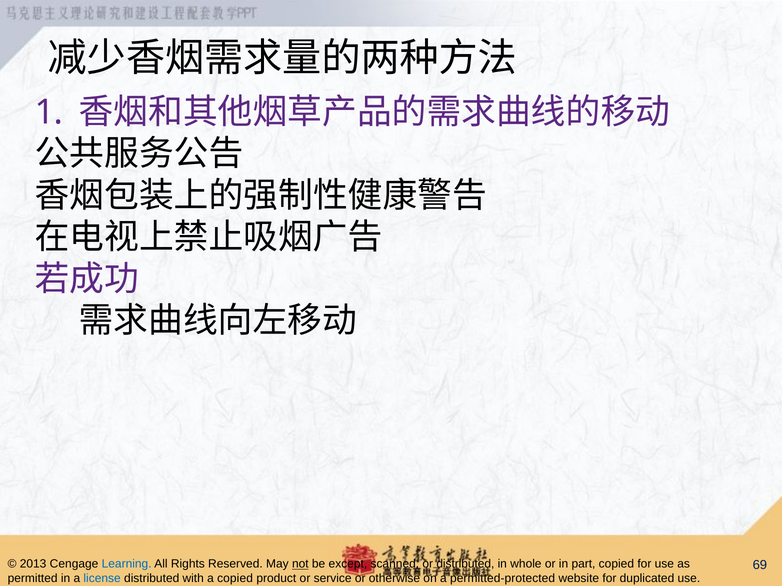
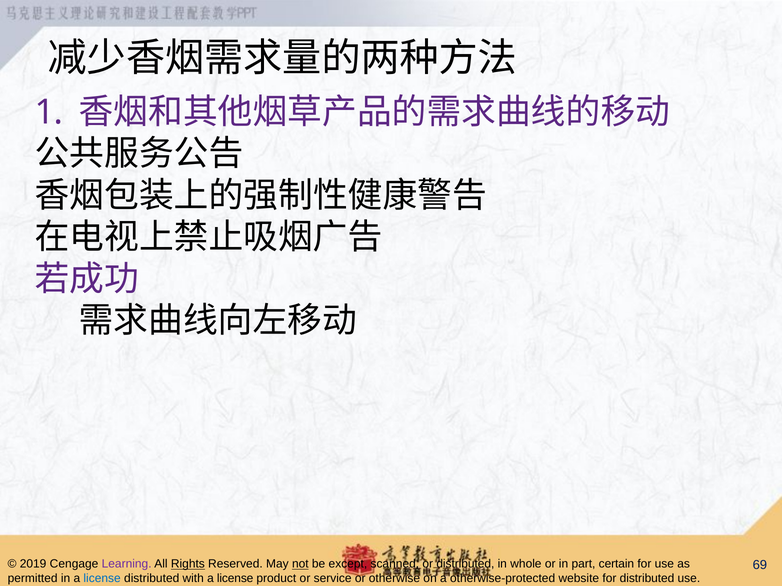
2013: 2013 -> 2019
Learning colour: blue -> purple
Rights underline: none -> present
part copied: copied -> certain
with a copied: copied -> license
permitted-protected: permitted-protected -> otherwise-protected
for duplicated: duplicated -> distributed
